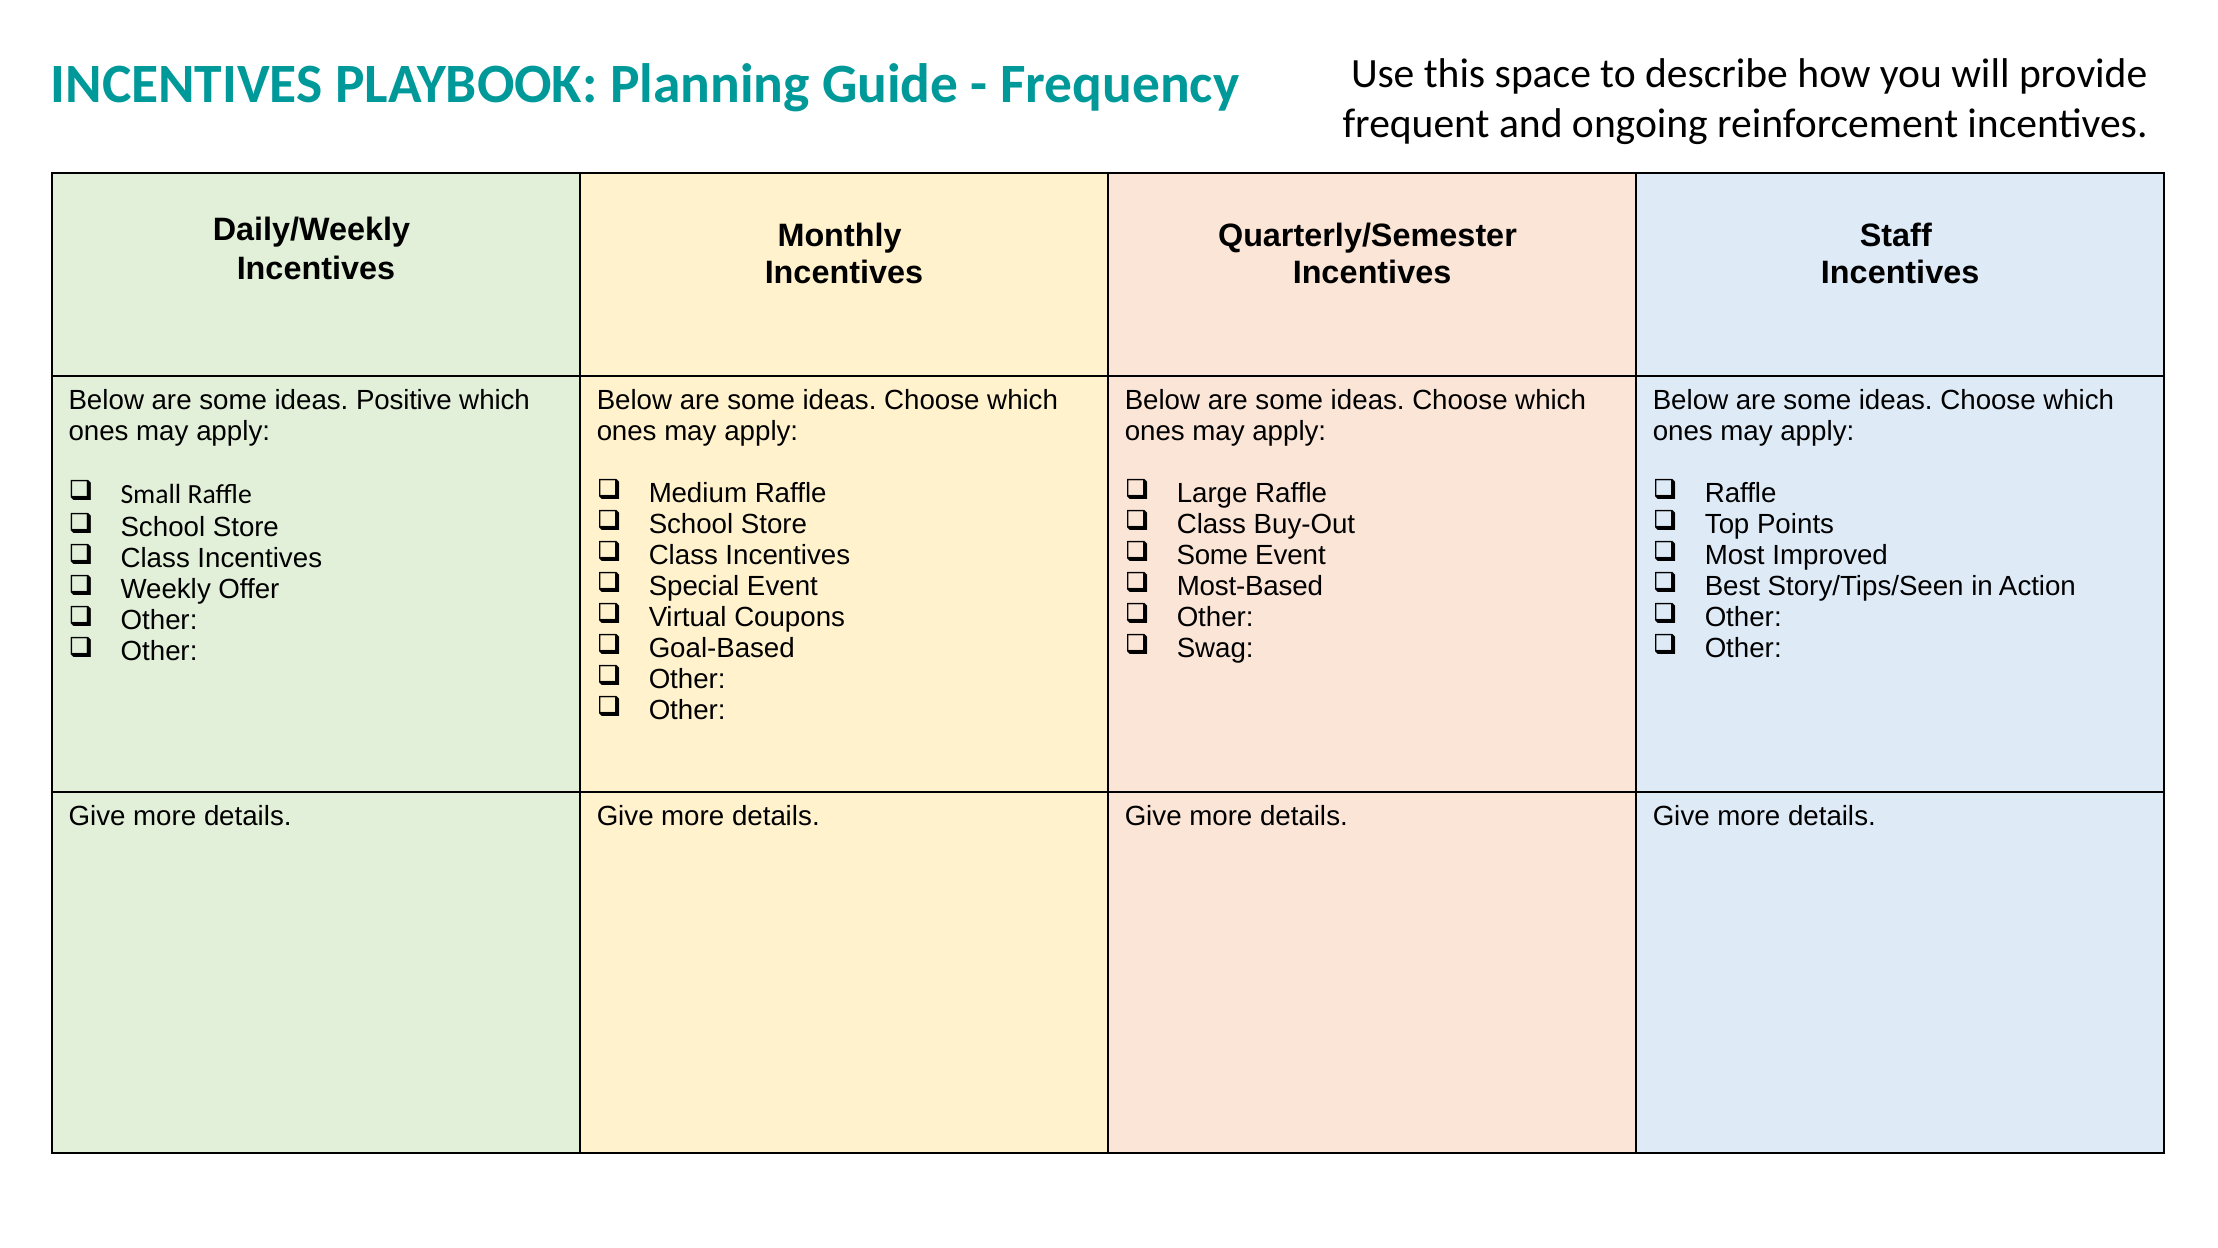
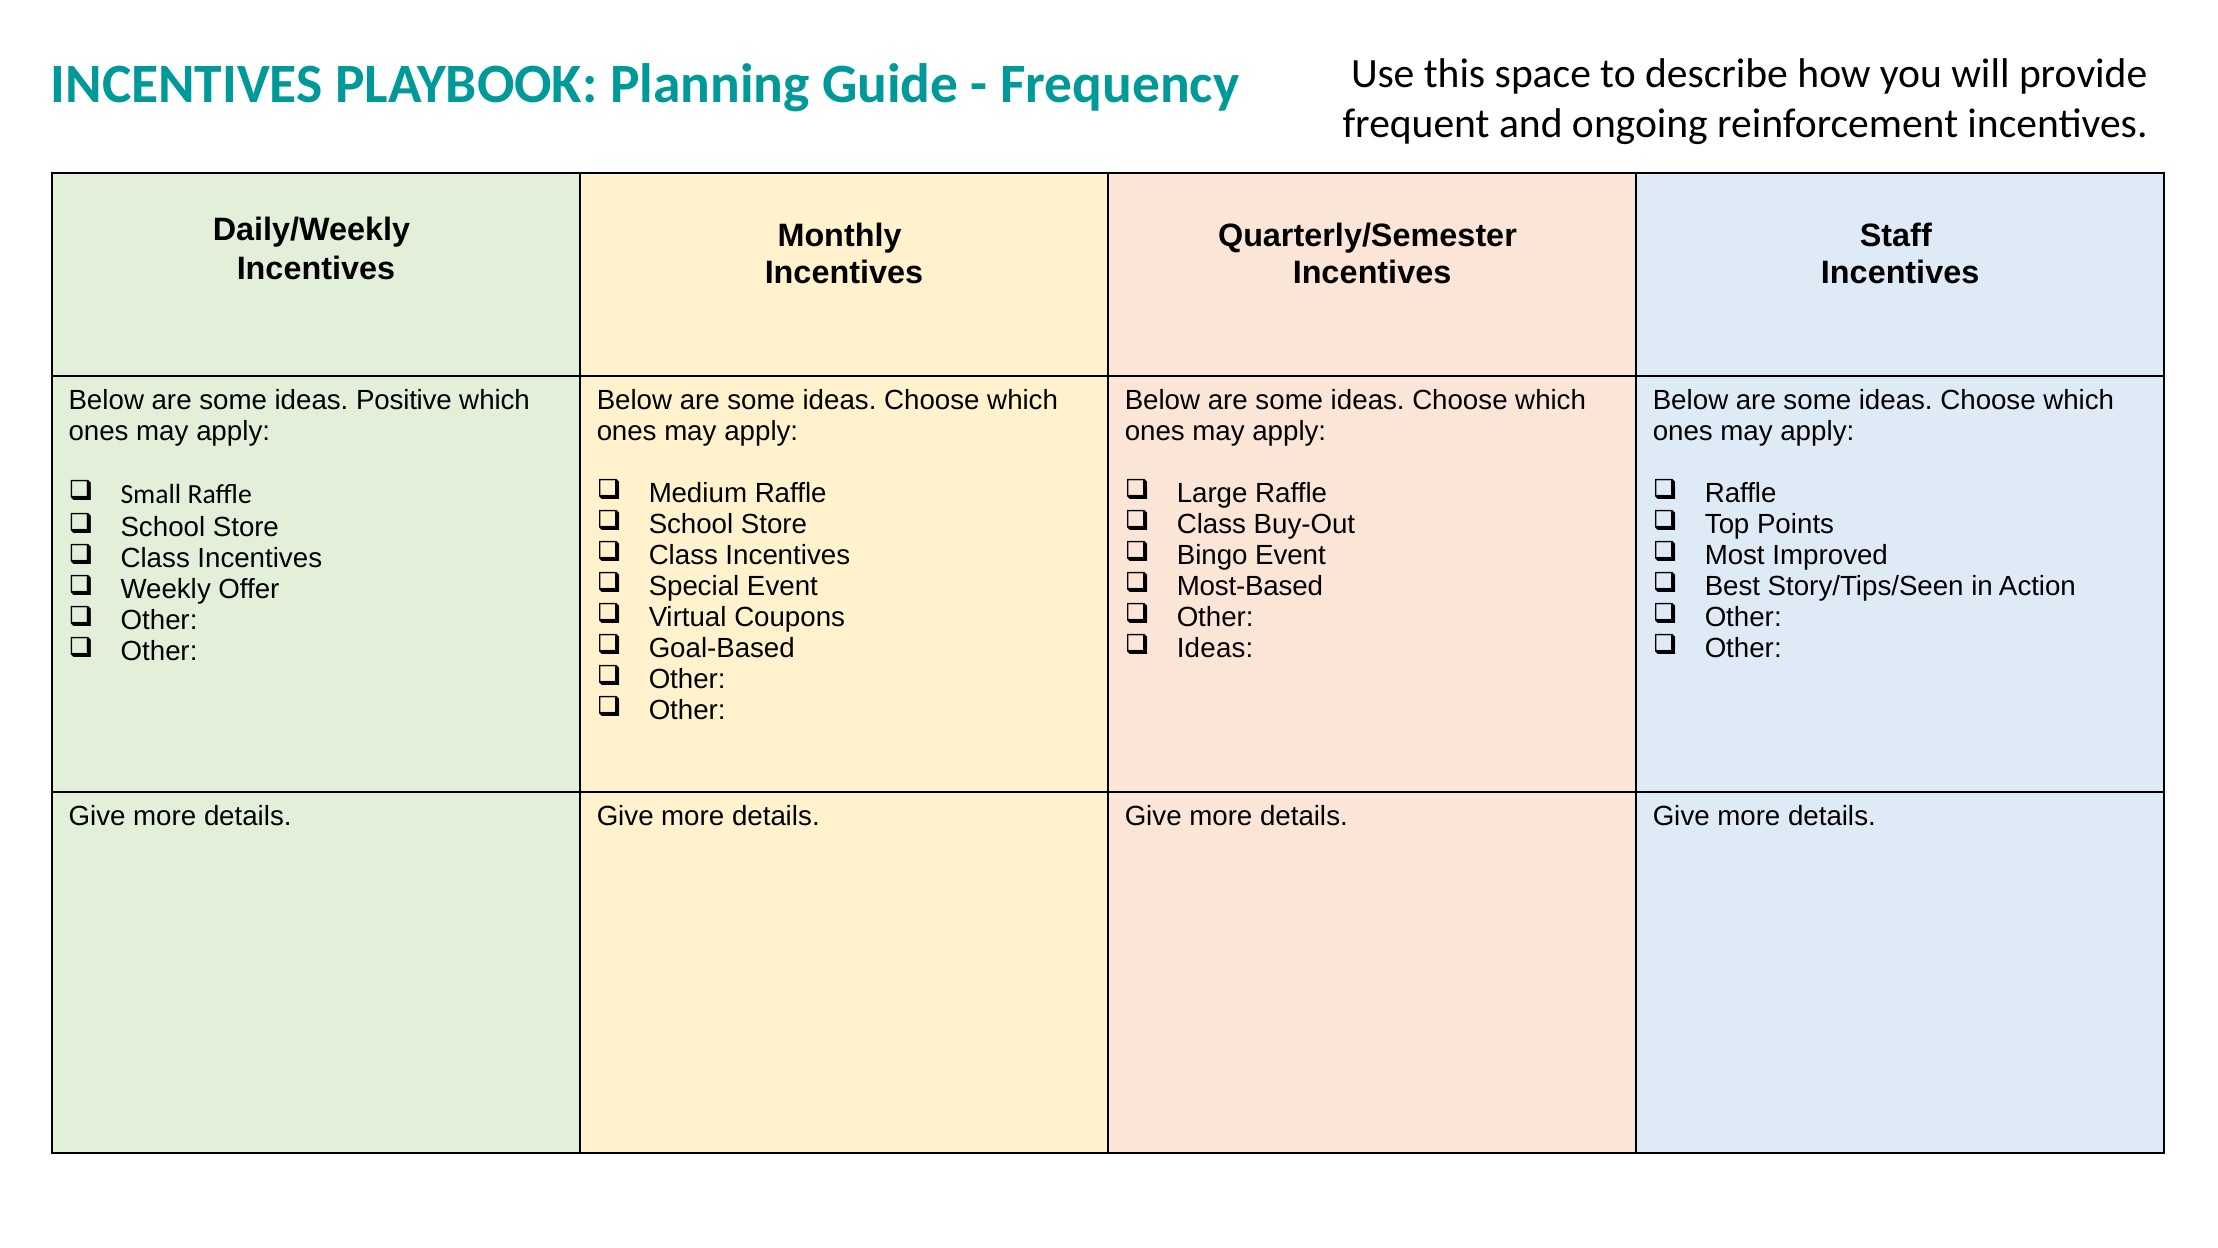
Some at (1212, 555): Some -> Bingo
Swag at (1215, 648): Swag -> Ideas
